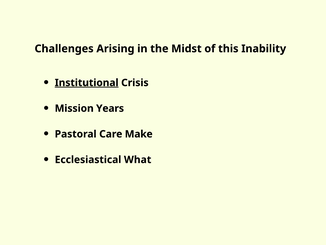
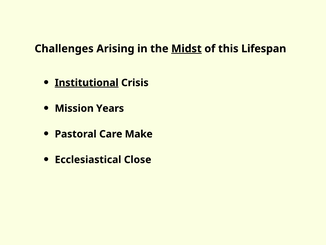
Midst underline: none -> present
Inability: Inability -> Lifespan
What: What -> Close
